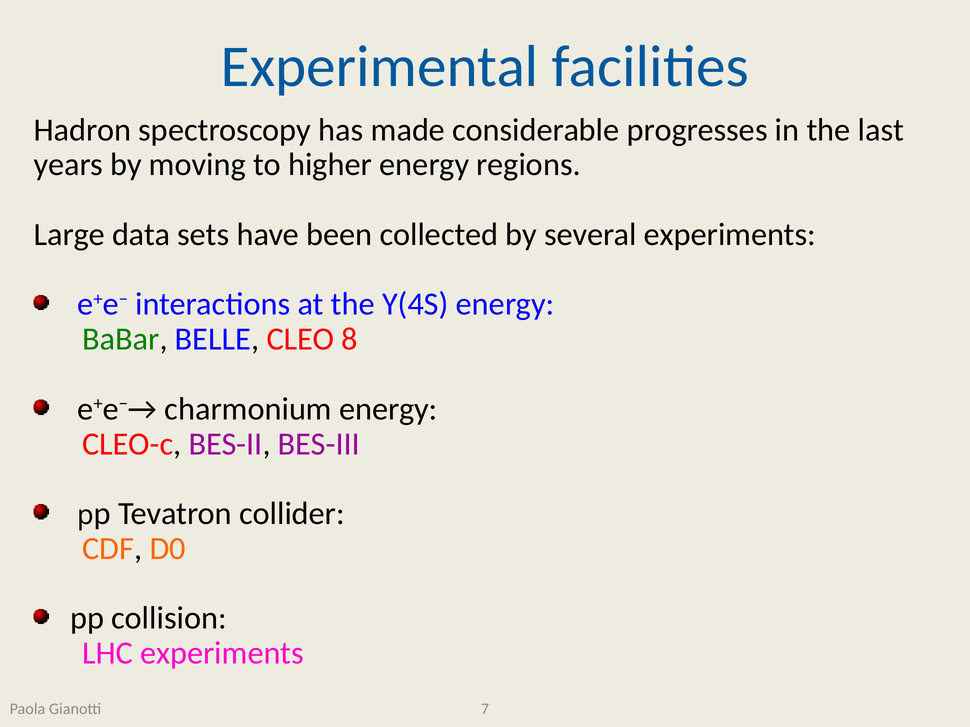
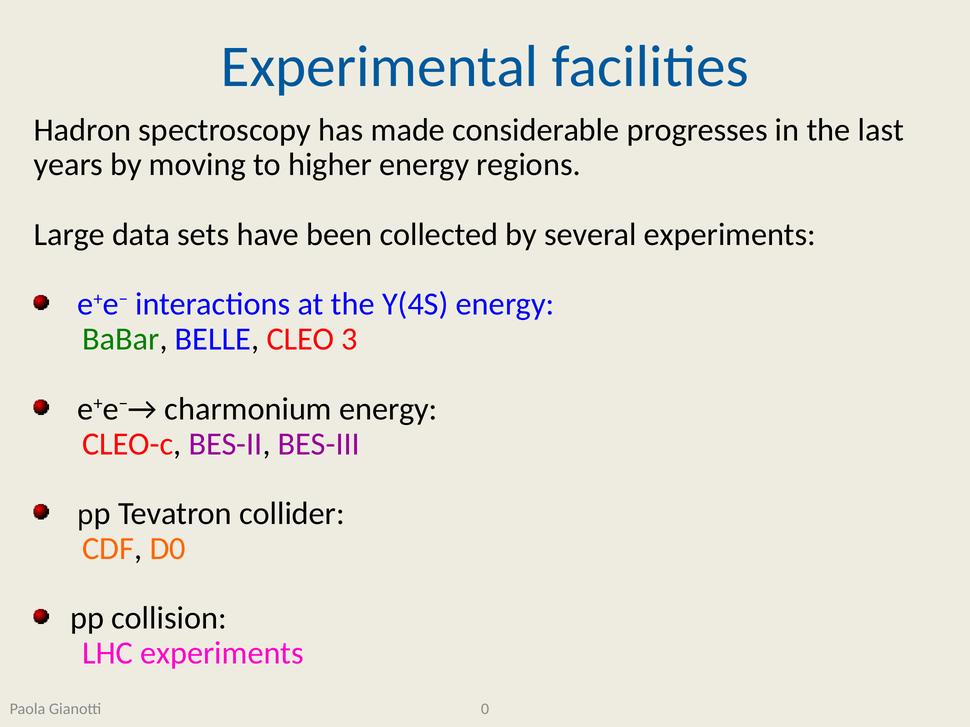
8: 8 -> 3
7: 7 -> 0
